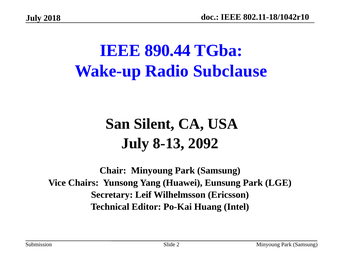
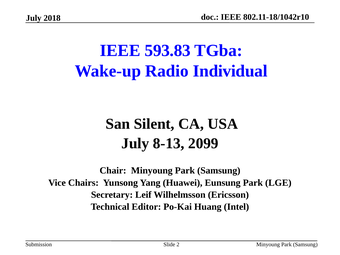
890.44: 890.44 -> 593.83
Subclause: Subclause -> Individual
2092: 2092 -> 2099
